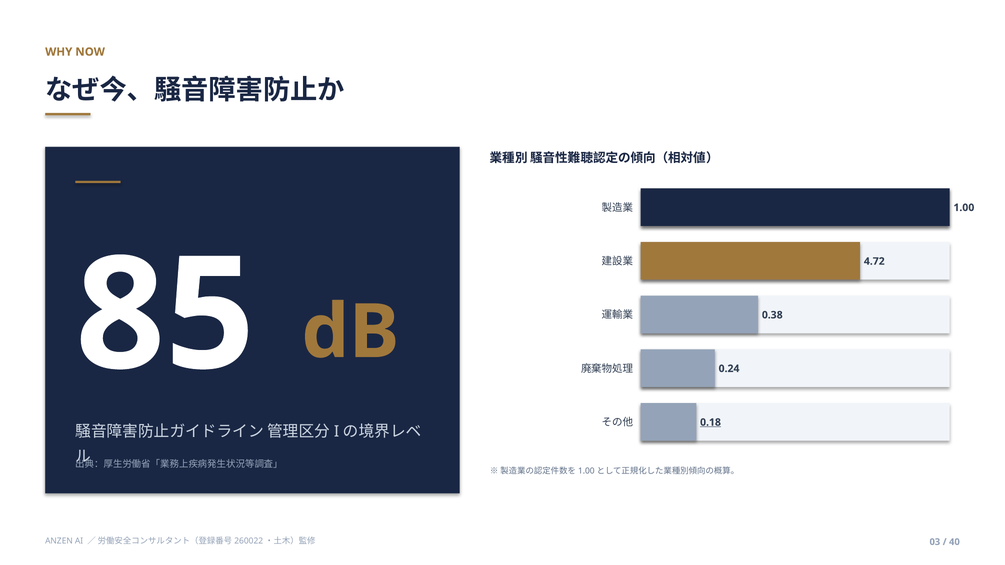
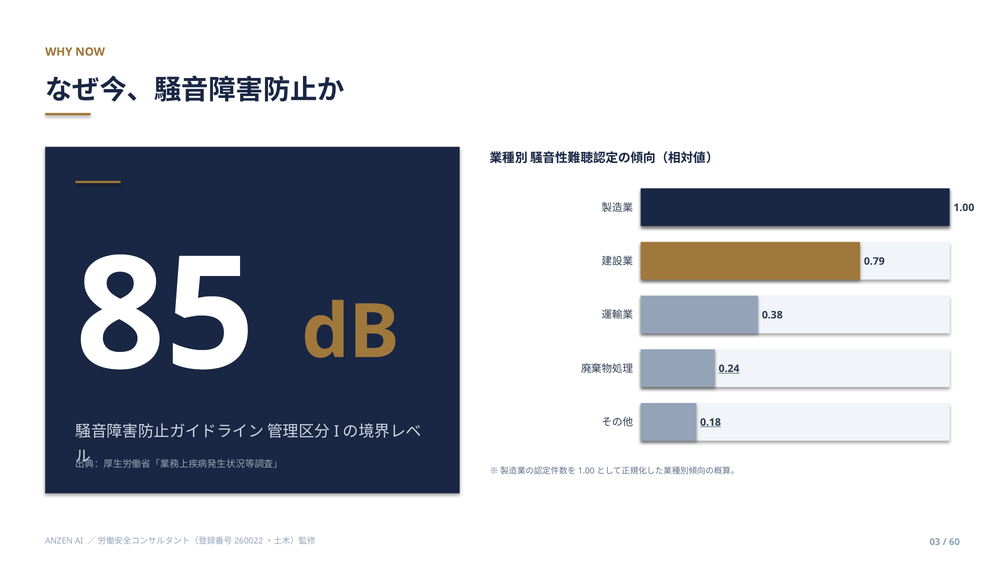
4.72: 4.72 -> 0.79
0.24 underline: none -> present
40: 40 -> 60
